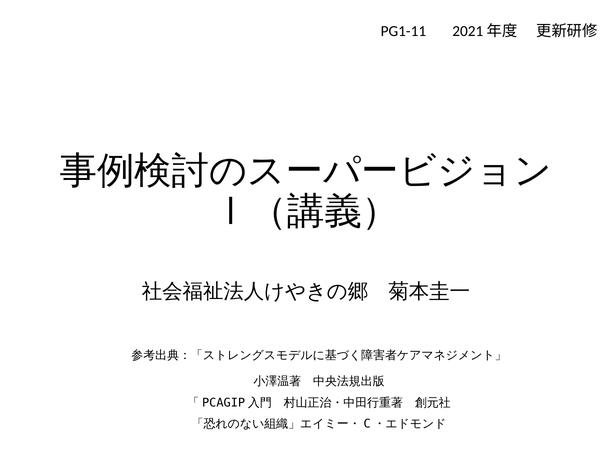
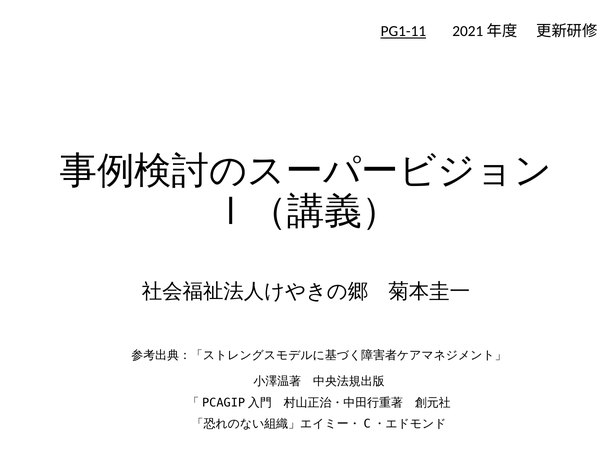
PG1-11 underline: none -> present
